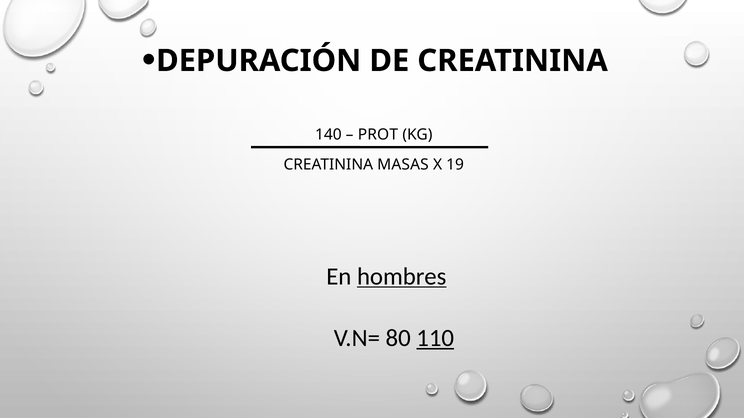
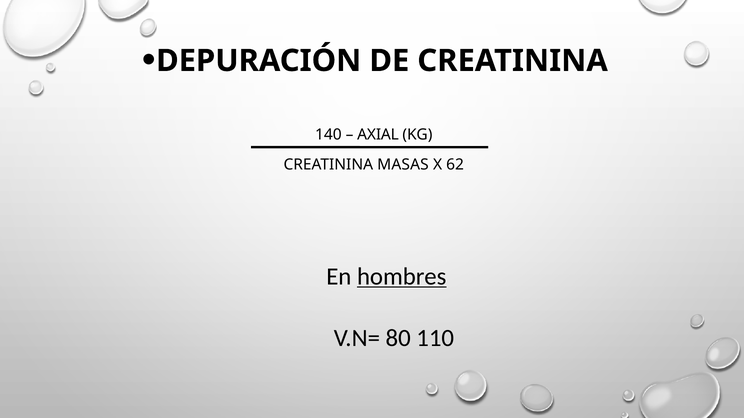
PROT: PROT -> AXIAL
19: 19 -> 62
110 underline: present -> none
